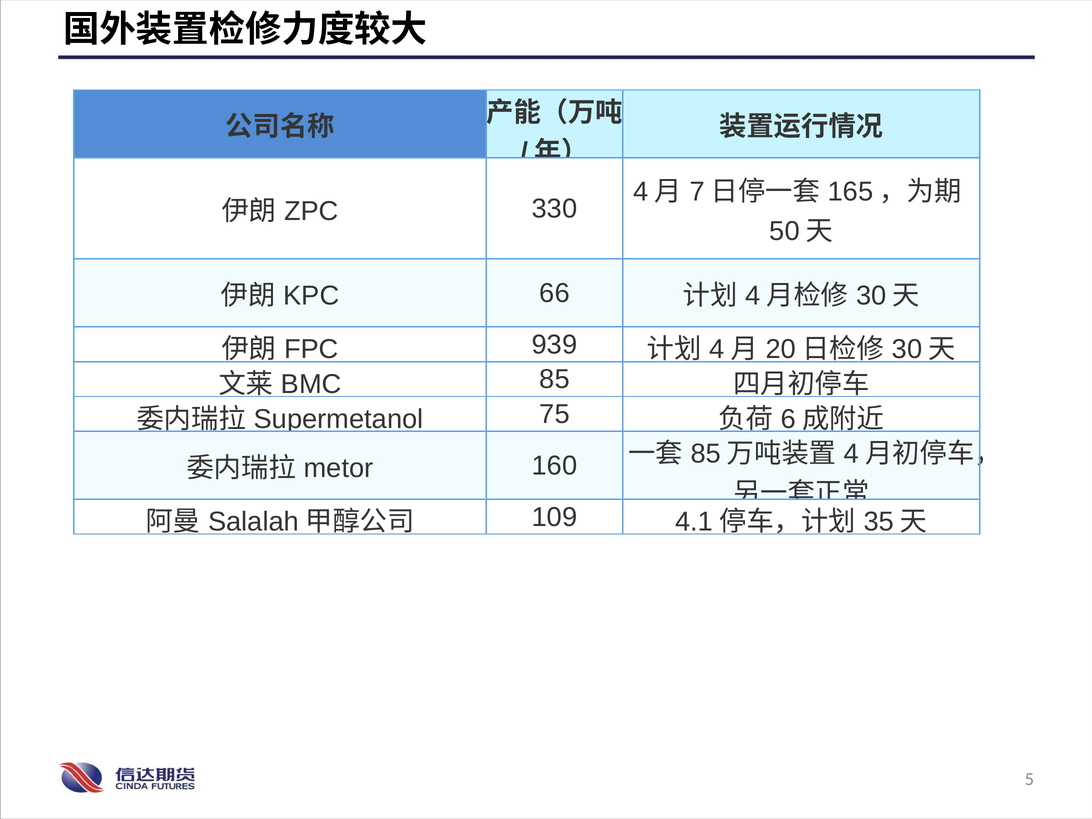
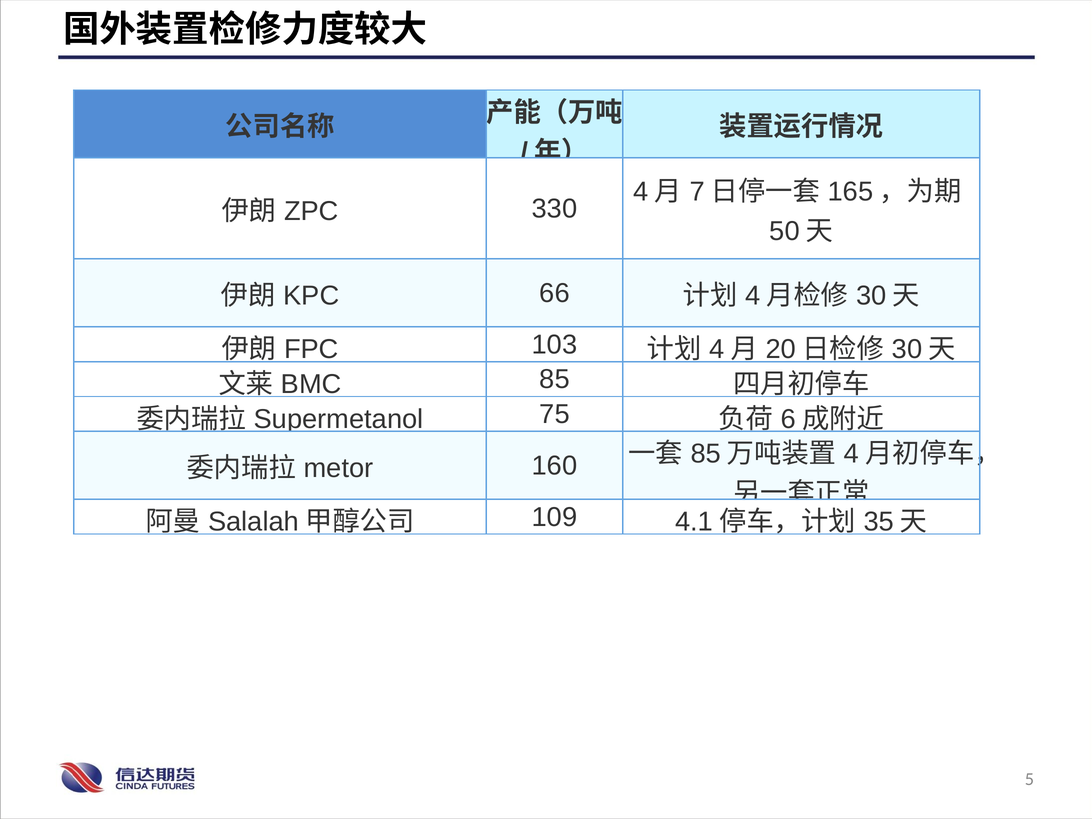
939: 939 -> 103
